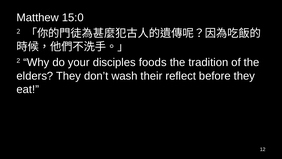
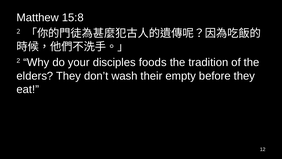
15:0: 15:0 -> 15:8
reflect: reflect -> empty
